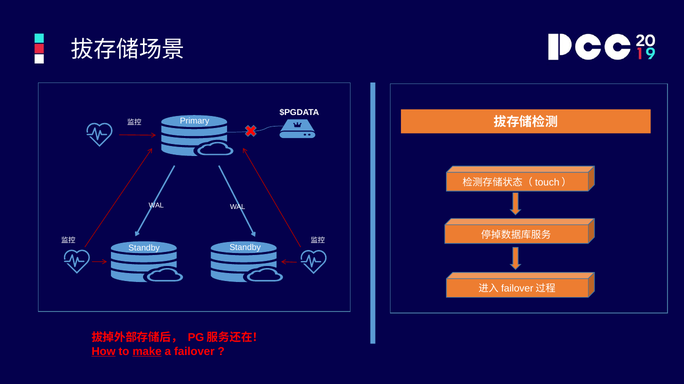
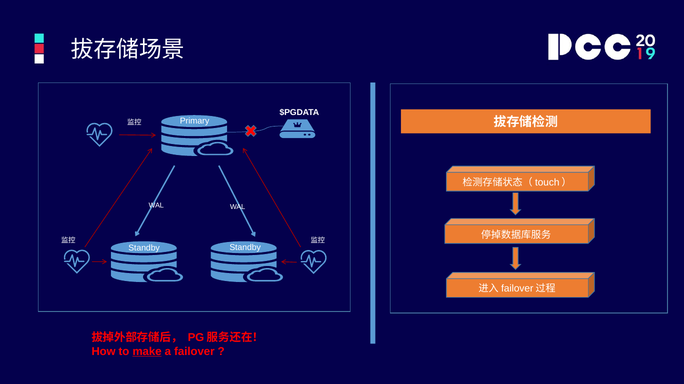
How underline: present -> none
